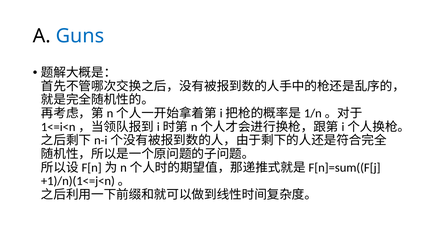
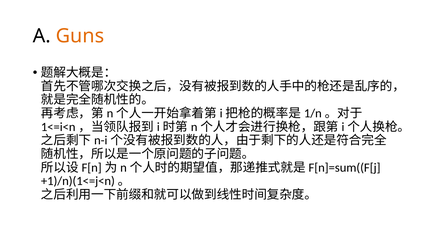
Guns colour: blue -> orange
